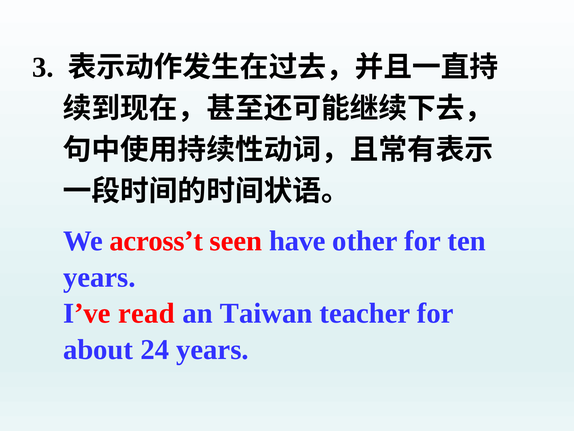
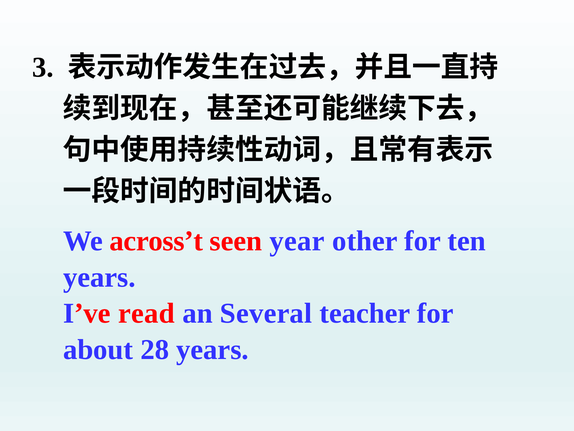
have: have -> year
Taiwan: Taiwan -> Several
24: 24 -> 28
